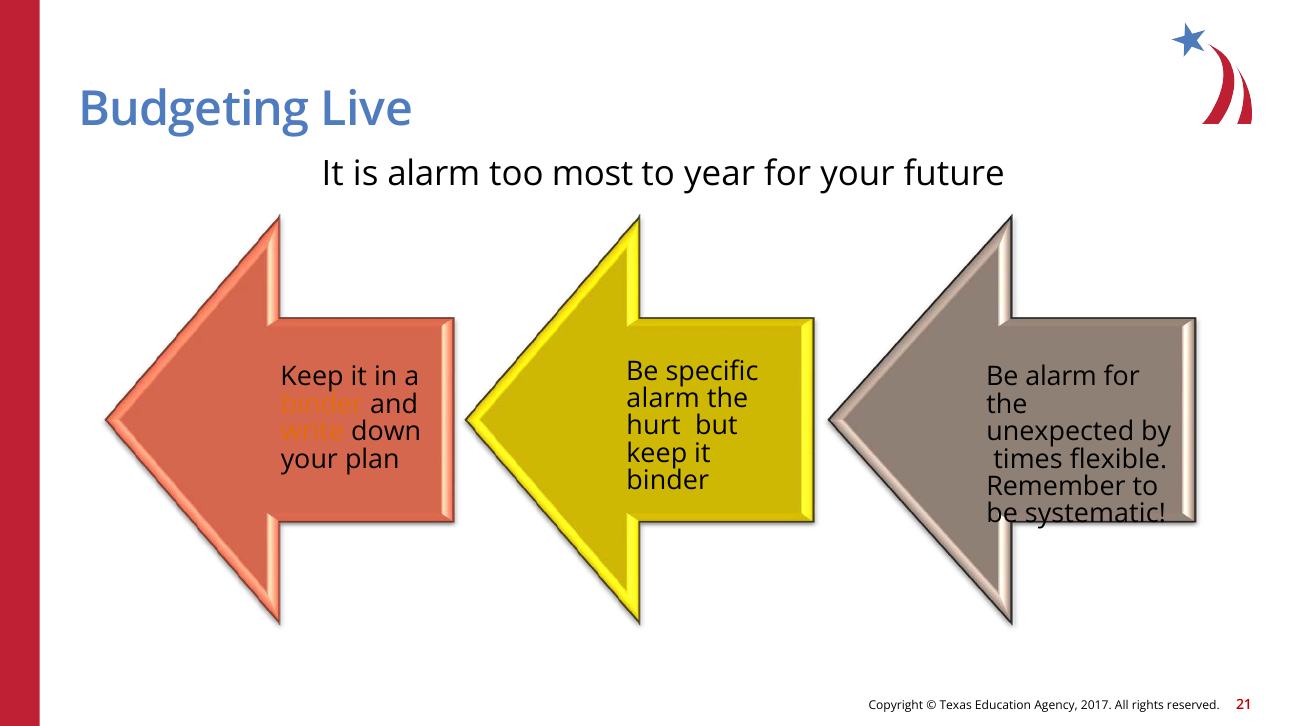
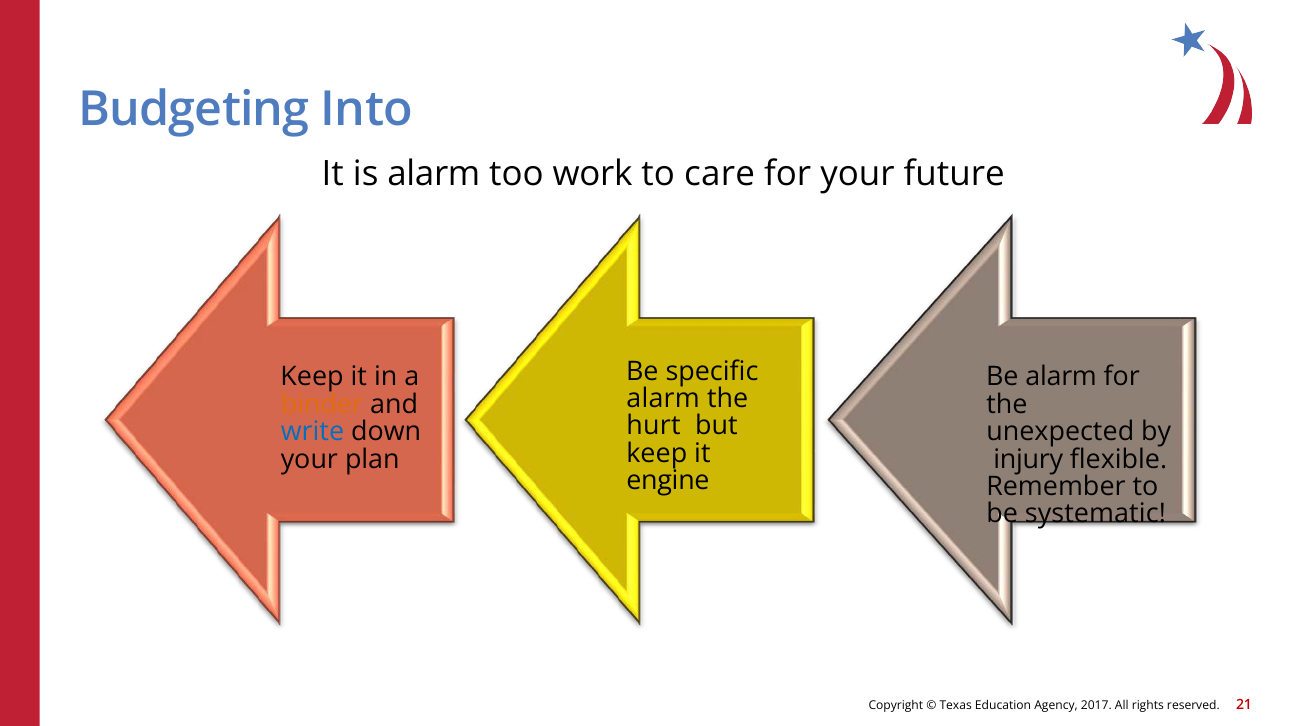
Live: Live -> Into
most: most -> work
year: year -> care
write colour: orange -> blue
times: times -> injury
binder at (668, 481): binder -> engine
